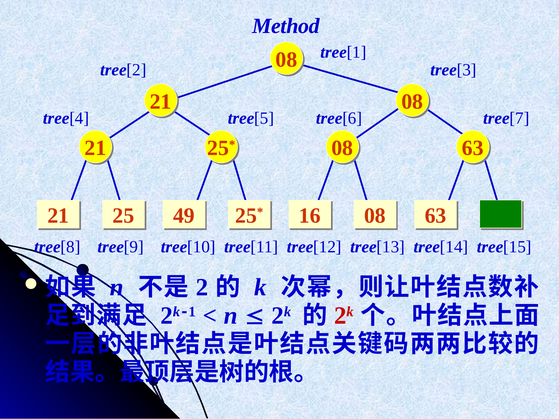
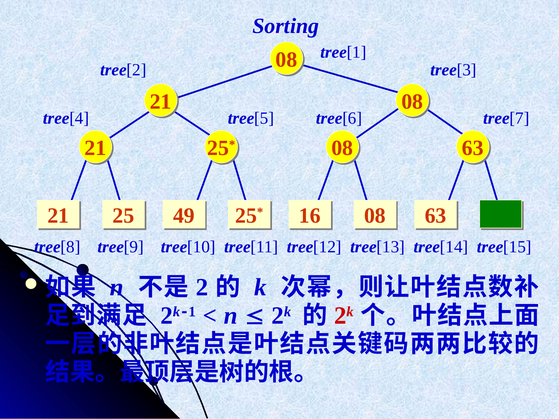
Method: Method -> Sorting
